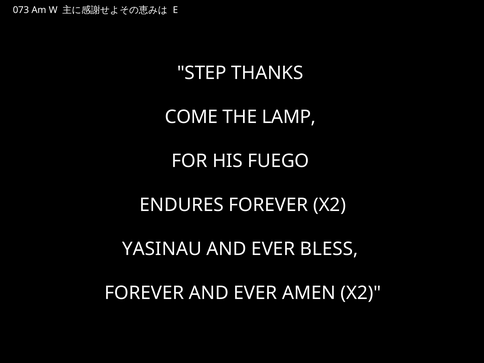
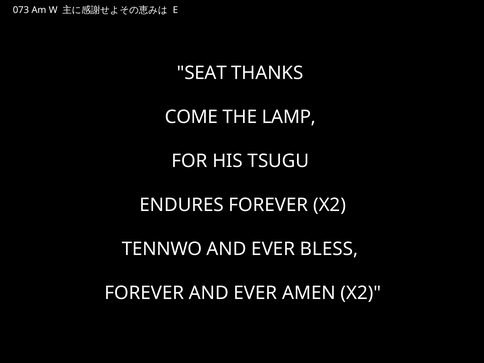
STEP: STEP -> SEAT
FUEGO: FUEGO -> TSUGU
YASINAU: YASINAU -> TENNWO
